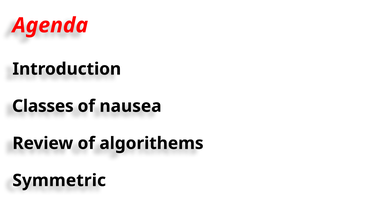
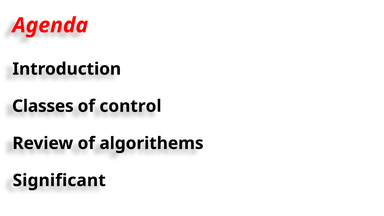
nausea: nausea -> control
Symmetric: Symmetric -> Significant
